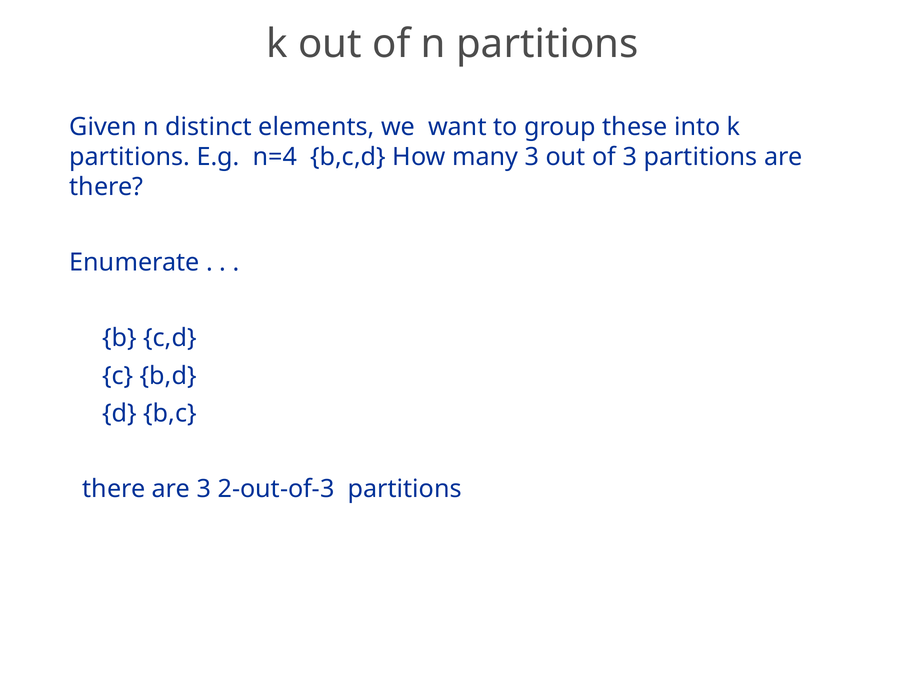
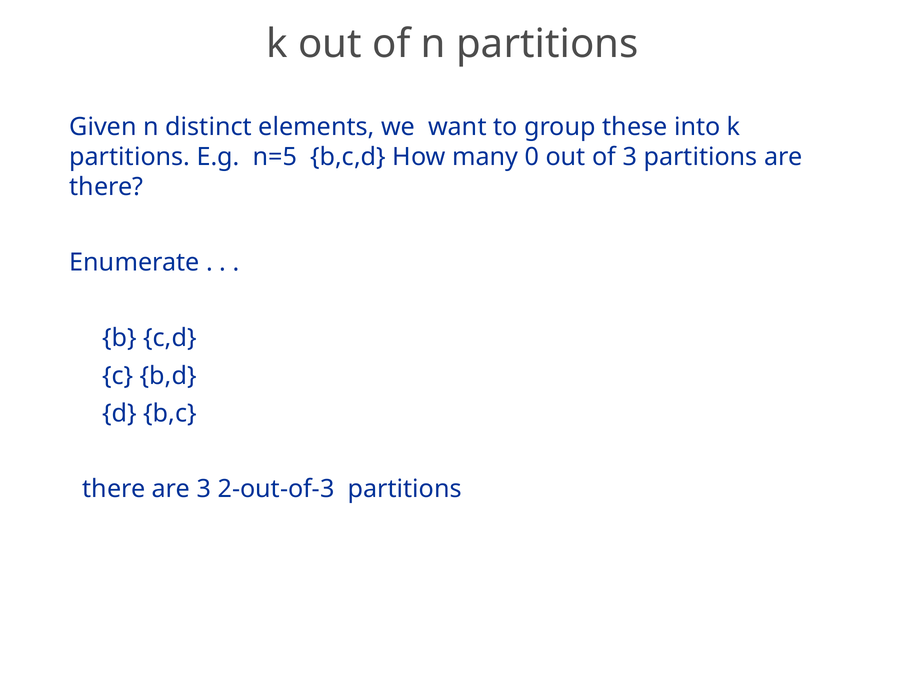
n=4: n=4 -> n=5
many 3: 3 -> 0
